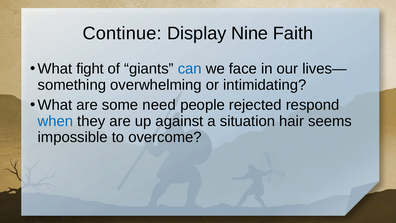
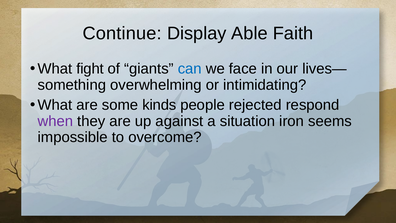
Nine: Nine -> Able
need: need -> kinds
when colour: blue -> purple
hair: hair -> iron
